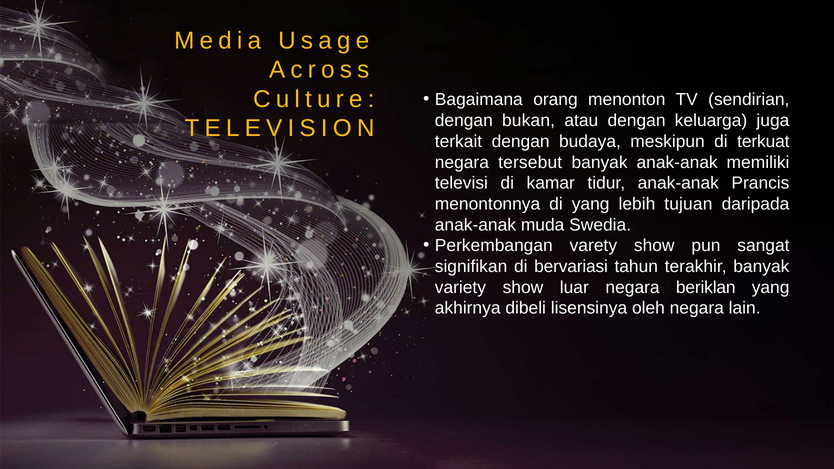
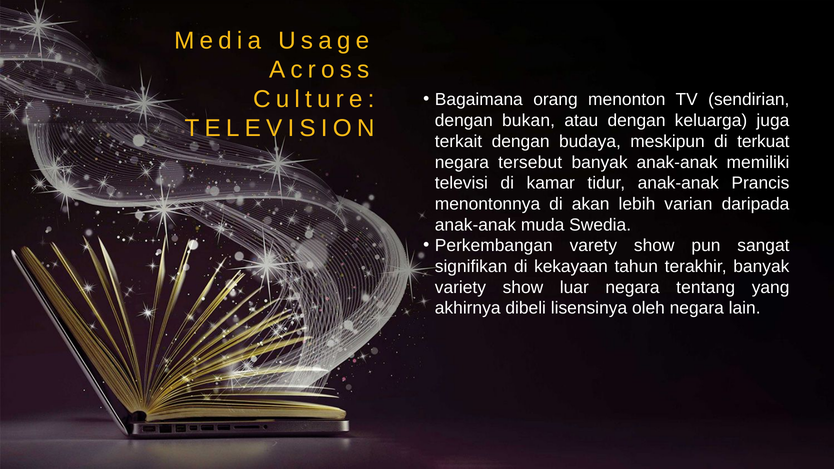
di yang: yang -> akan
tujuan: tujuan -> varian
bervariasi: bervariasi -> kekayaan
beriklan: beriklan -> tentang
